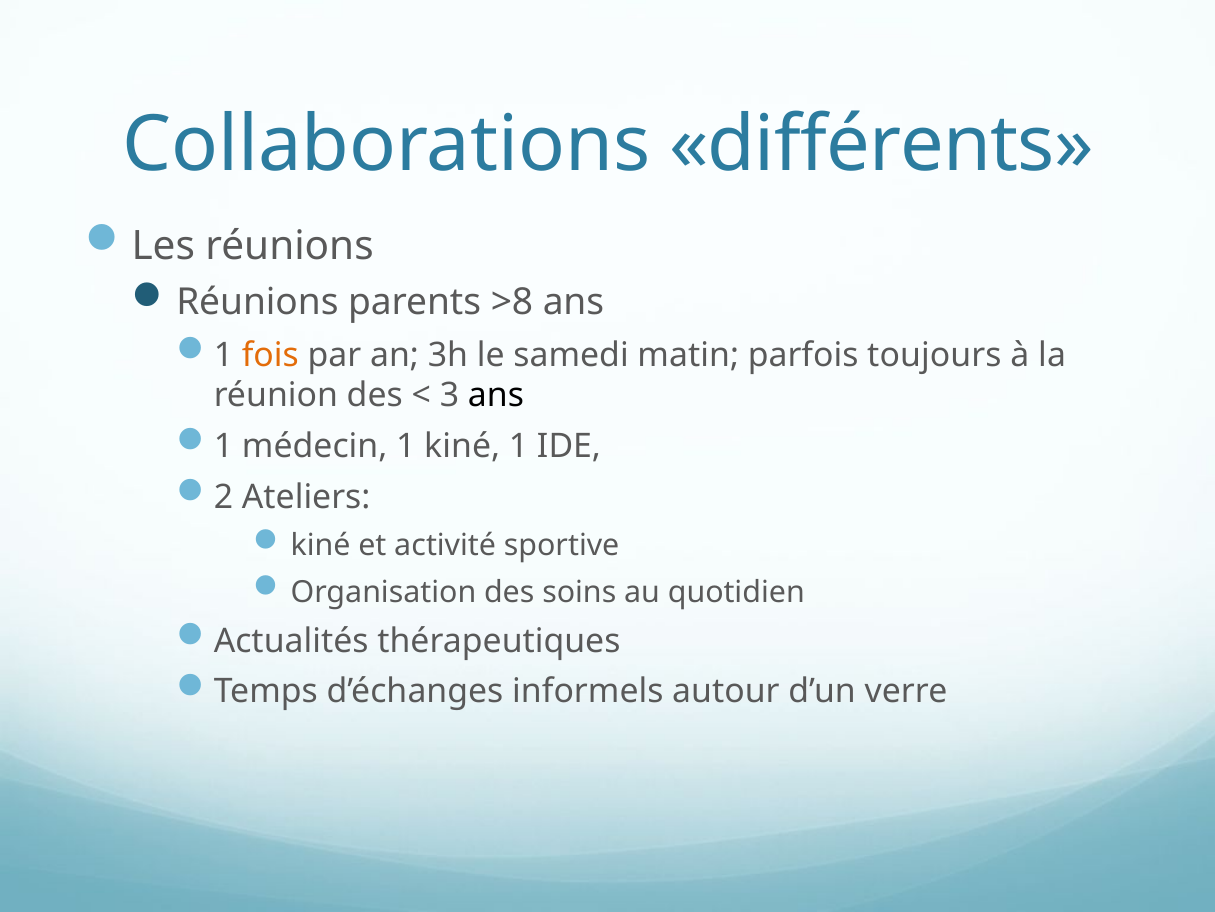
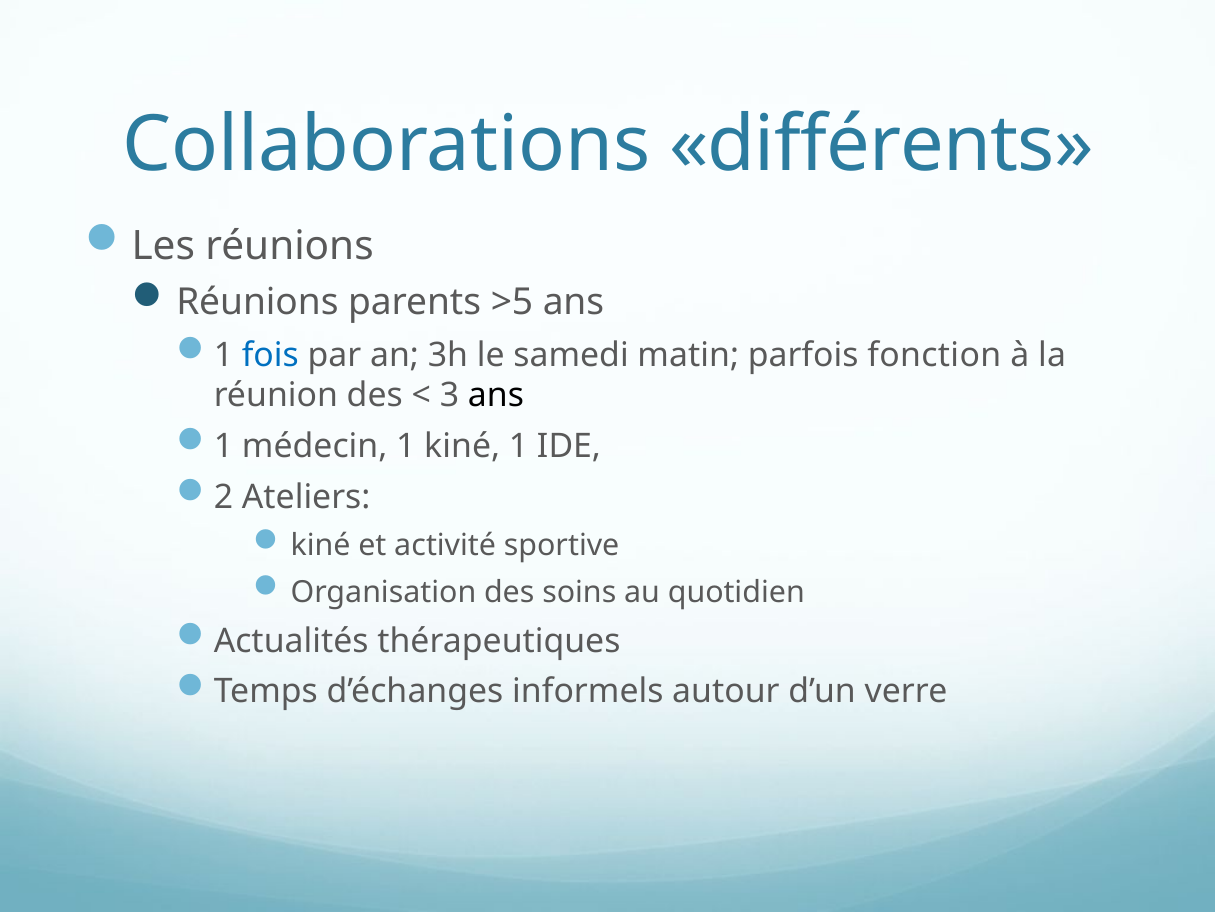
>8: >8 -> >5
fois colour: orange -> blue
toujours: toujours -> fonction
